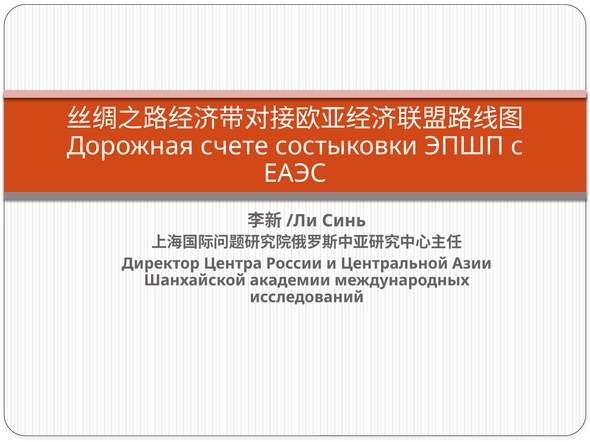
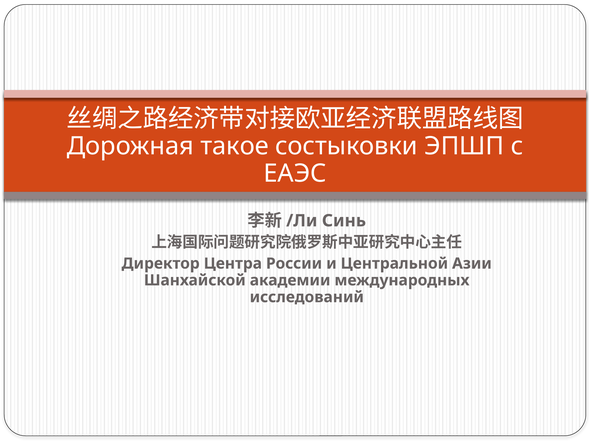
счете: счете -> такое
